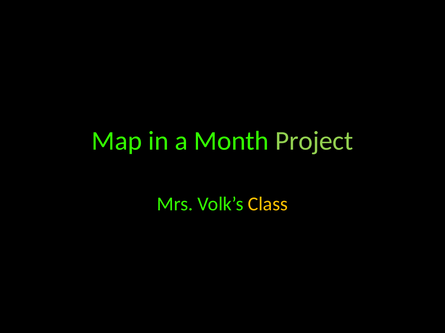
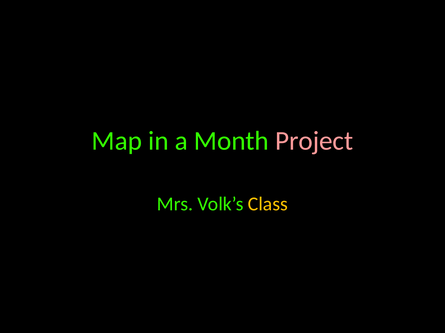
Project colour: light green -> pink
